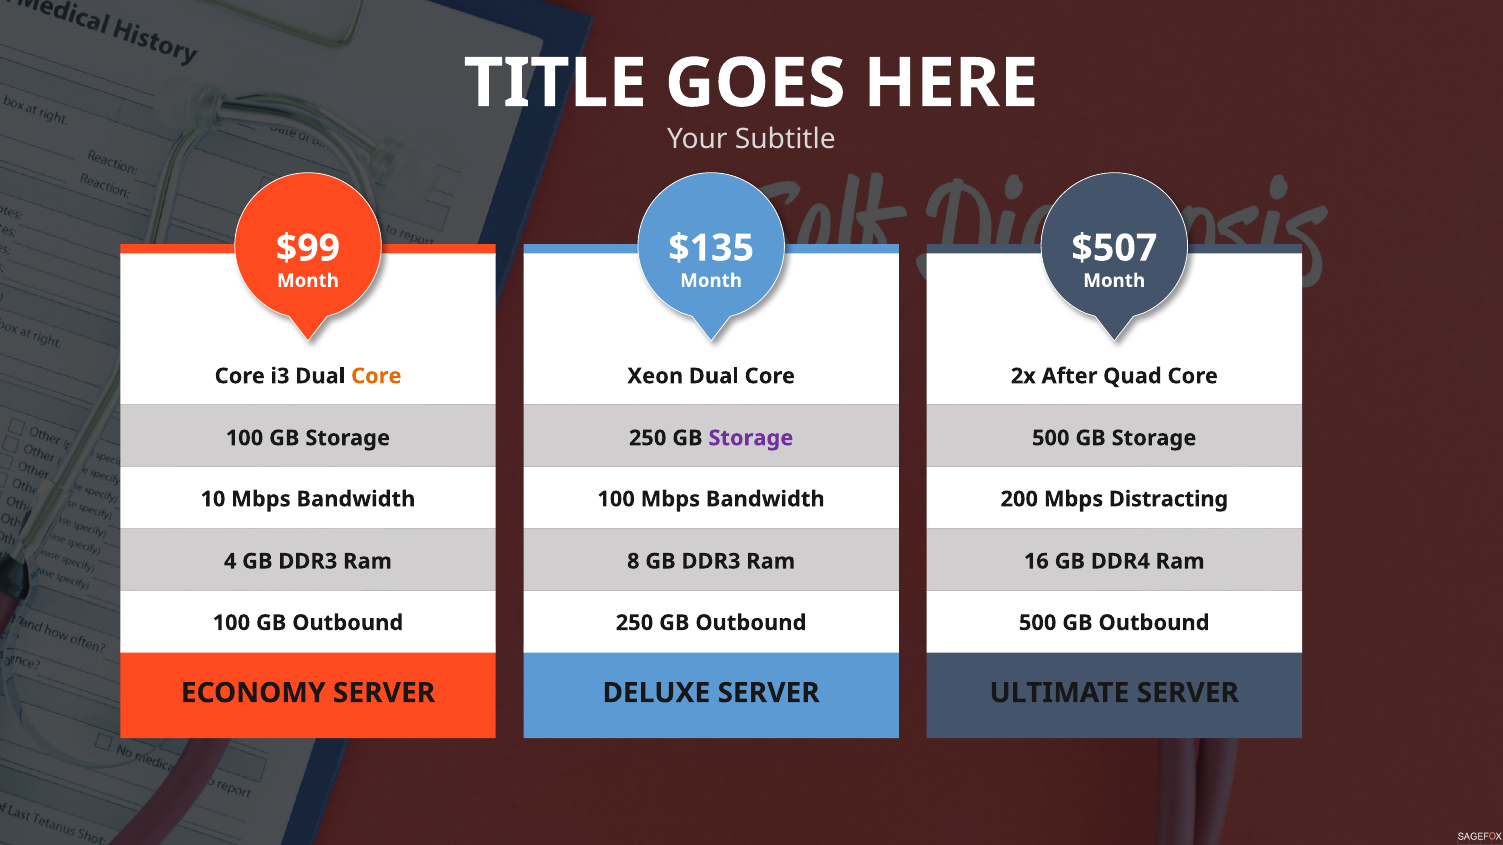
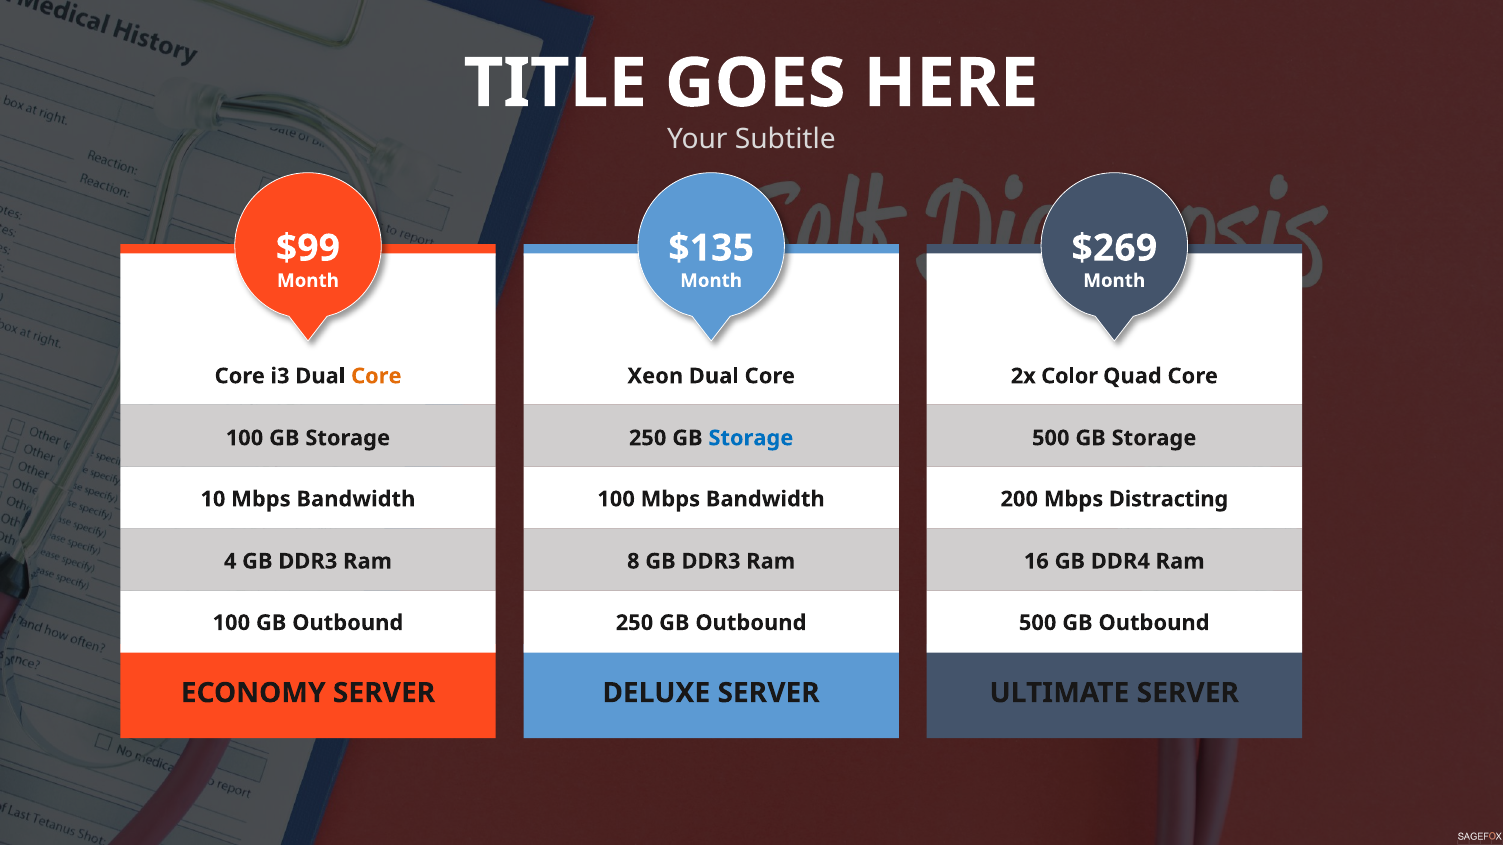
$507: $507 -> $269
After: After -> Color
Storage at (751, 438) colour: purple -> blue
